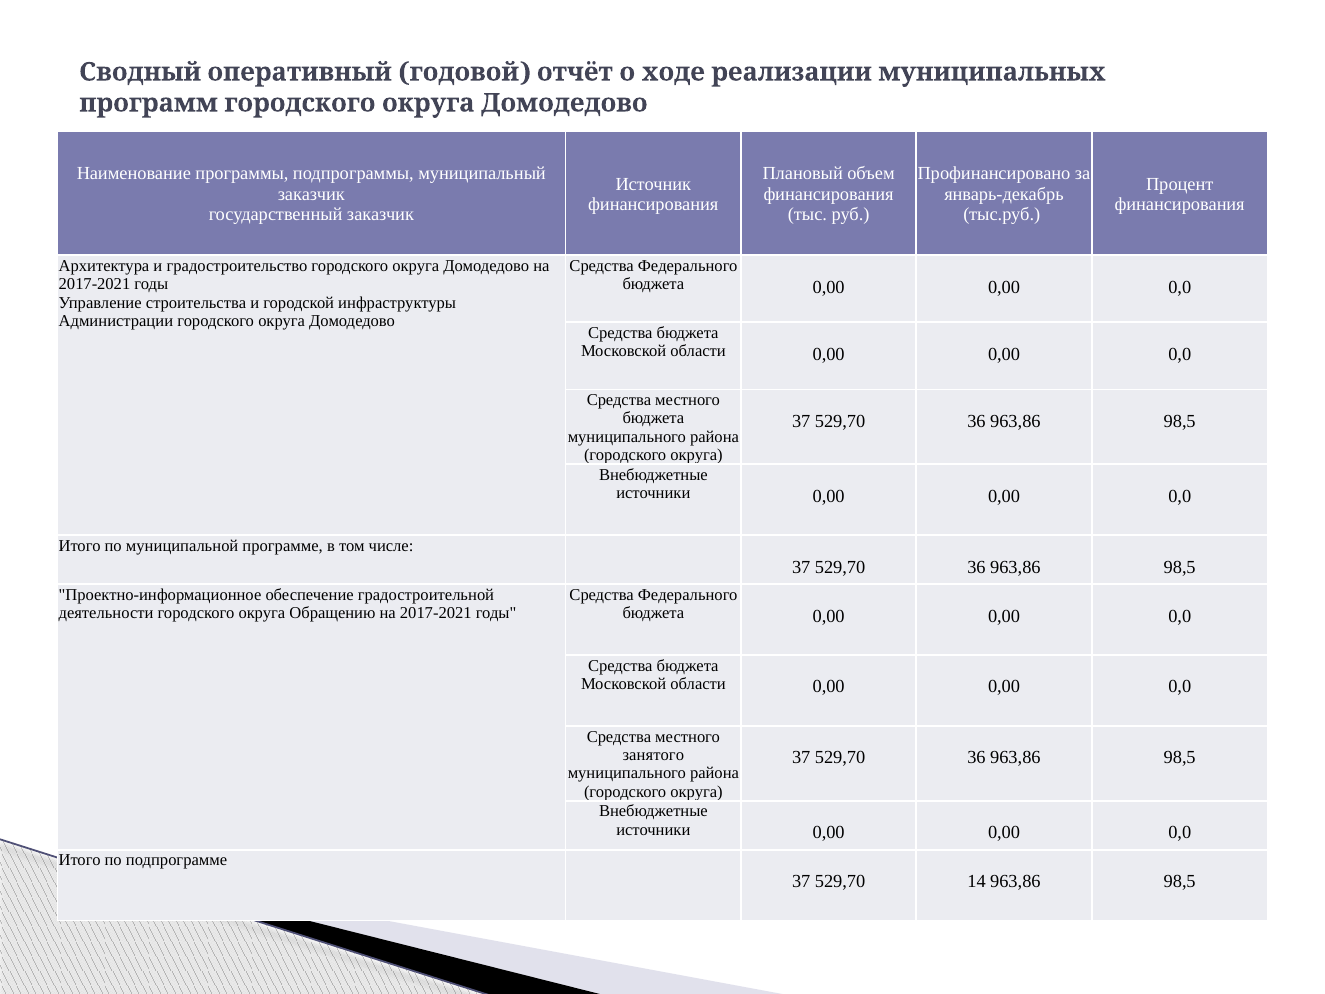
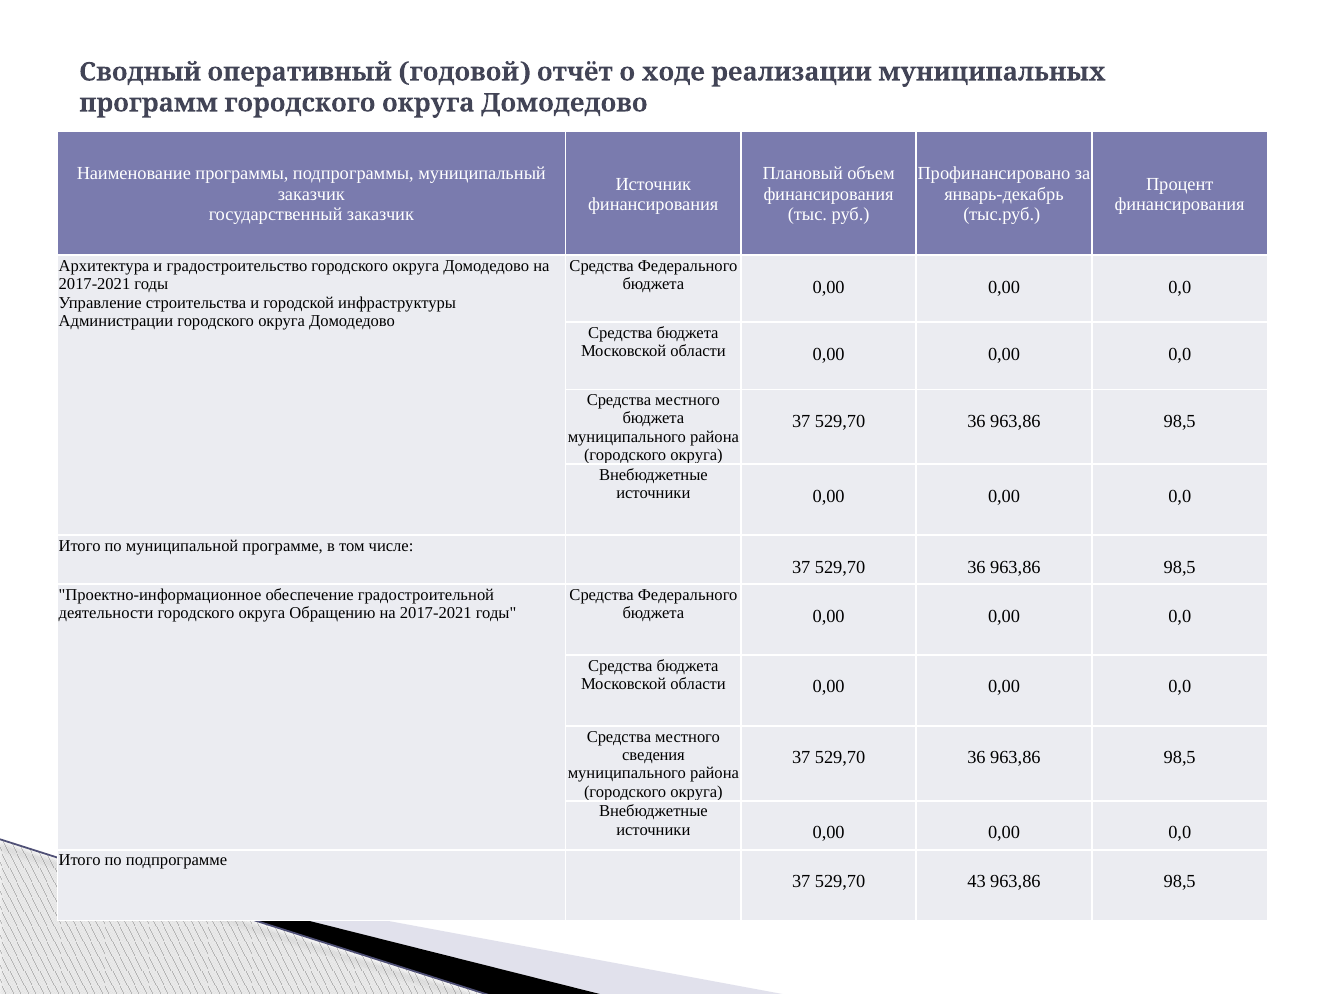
занятого: занятого -> сведения
14: 14 -> 43
